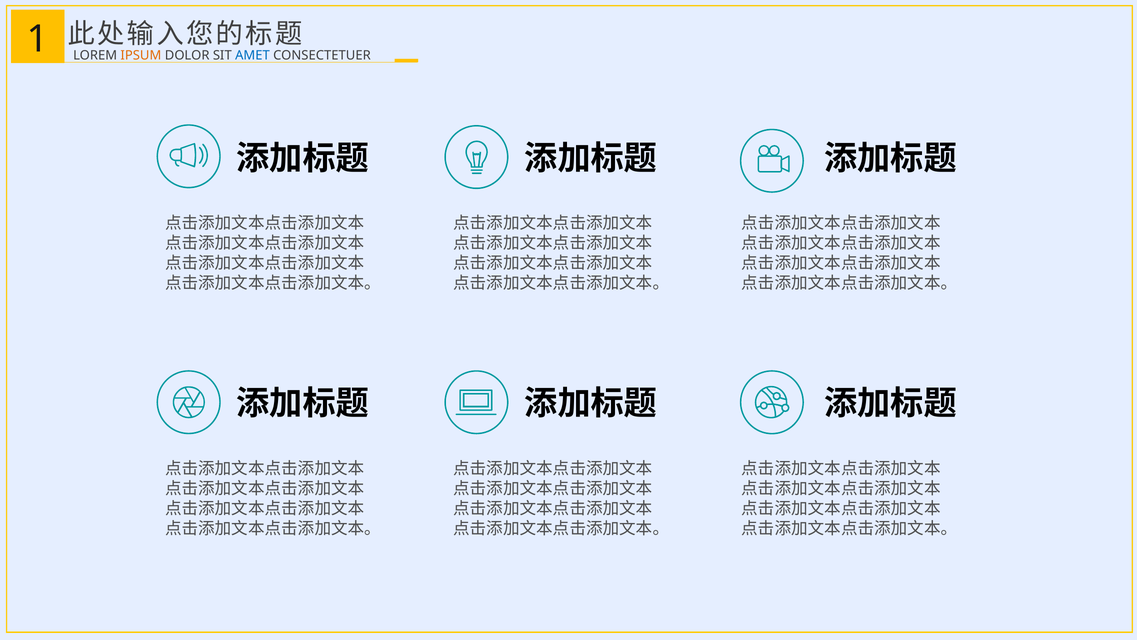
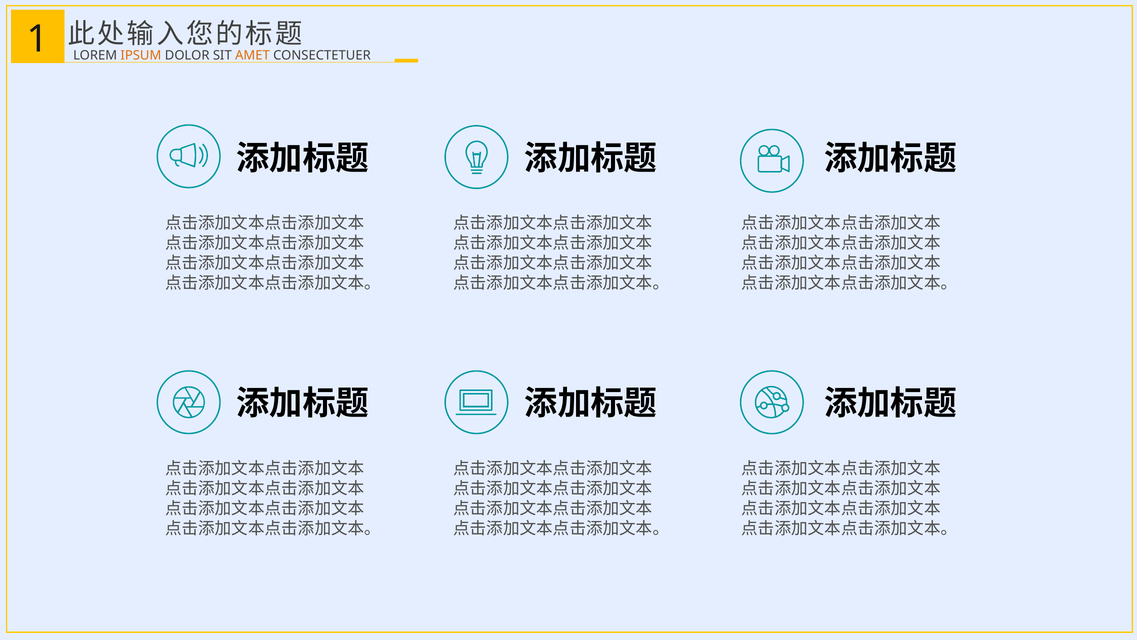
AMET colour: blue -> orange
